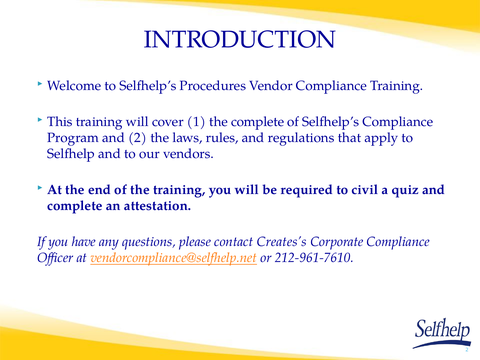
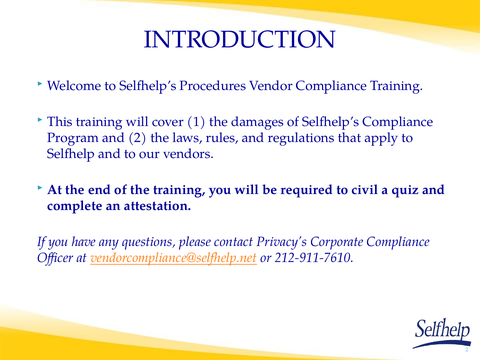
the complete: complete -> damages
Creates’s: Creates’s -> Privacy’s
212-961-7610: 212-961-7610 -> 212-911-7610
